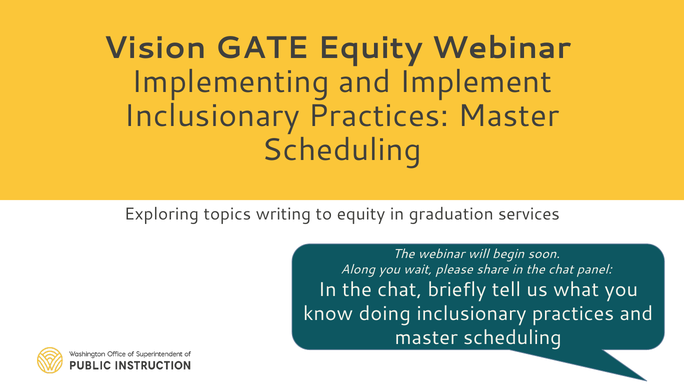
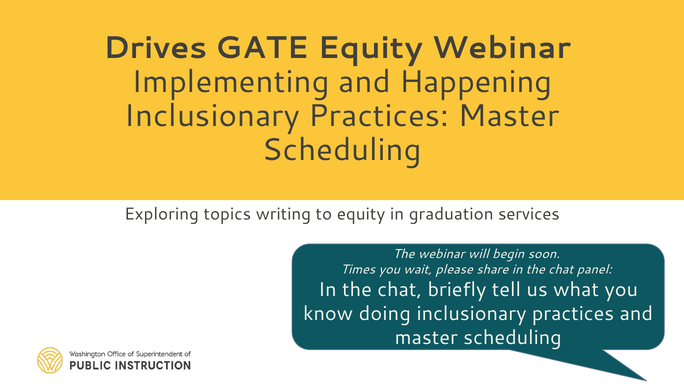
Vision: Vision -> Drives
Implement: Implement -> Happening
Along: Along -> Times
